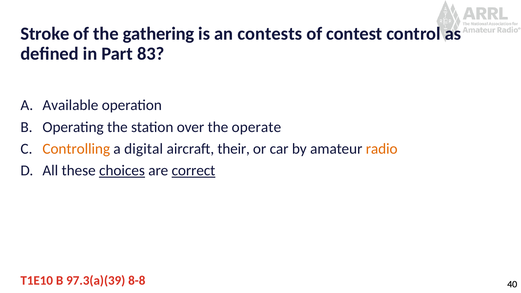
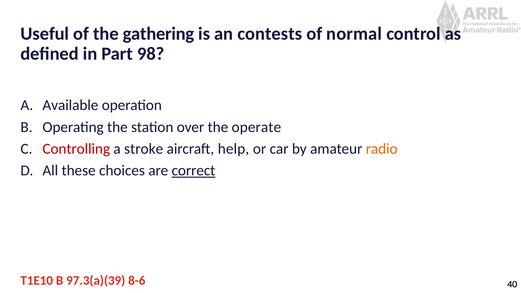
Stroke: Stroke -> Useful
contest: contest -> normal
83: 83 -> 98
Controlling colour: orange -> red
digital: digital -> stroke
their: their -> help
choices underline: present -> none
8-8: 8-8 -> 8-6
